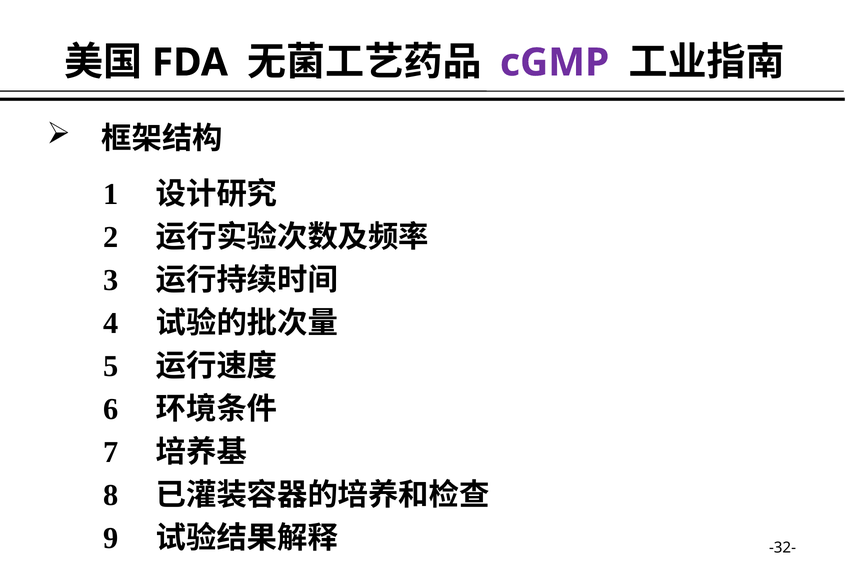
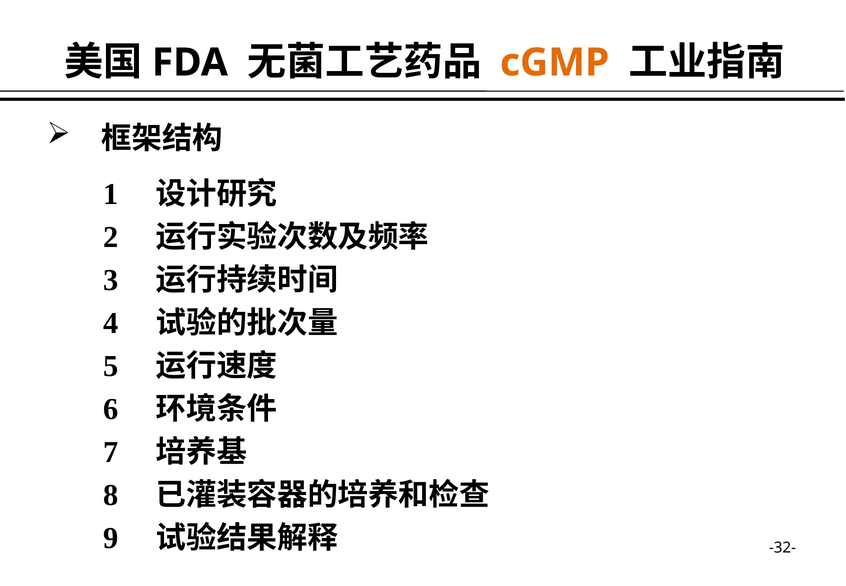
cGMP colour: purple -> orange
